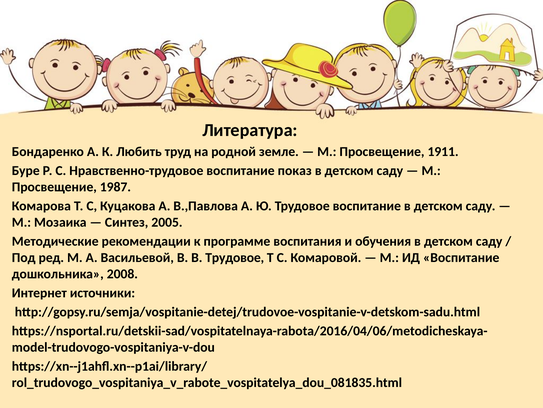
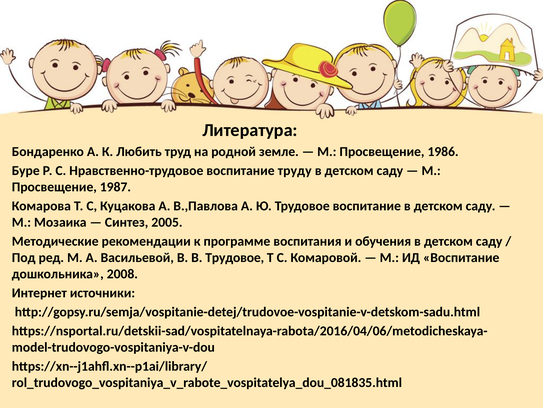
1911: 1911 -> 1986
показ: показ -> труду
